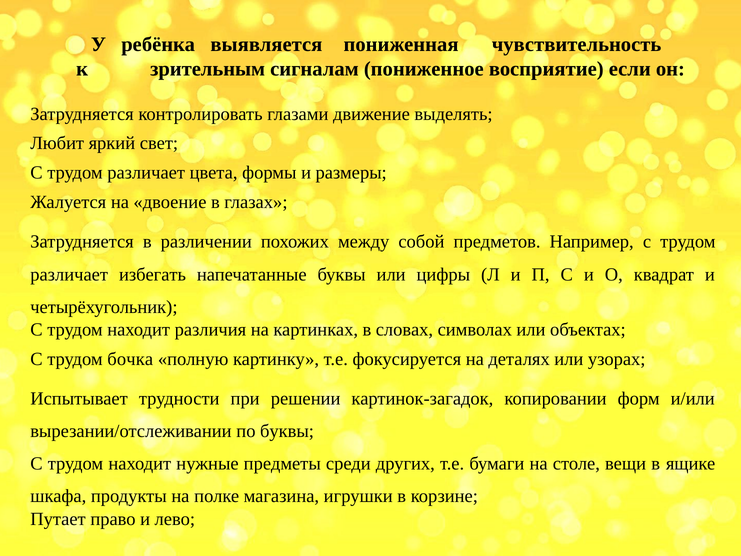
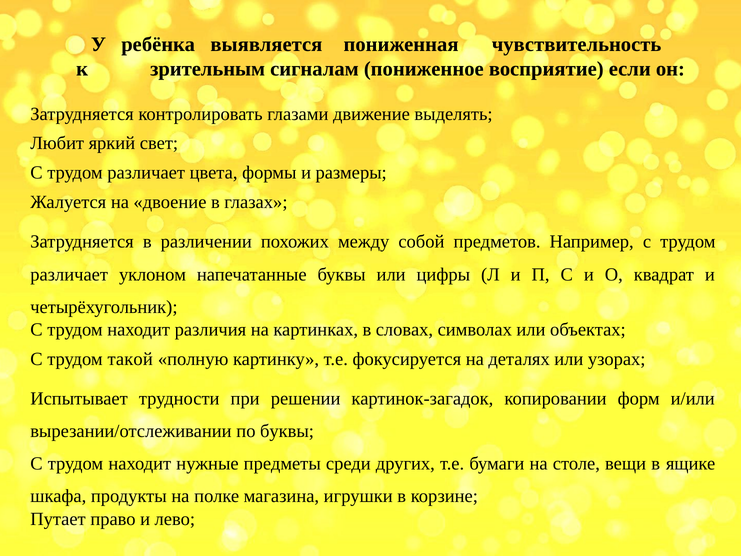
избегать: избегать -> уклоном
бочка: бочка -> такой
